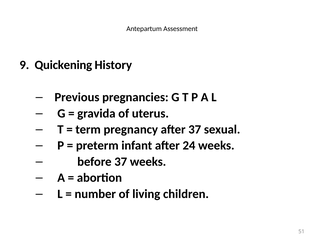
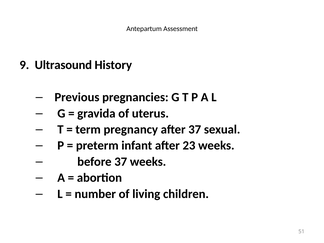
Quickening: Quickening -> Ultrasound
24: 24 -> 23
